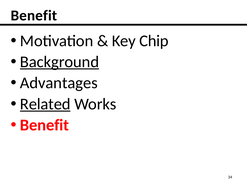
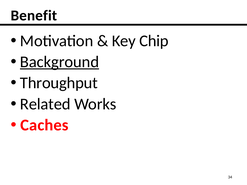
Advantages: Advantages -> Throughput
Related underline: present -> none
Benefit at (44, 125): Benefit -> Caches
